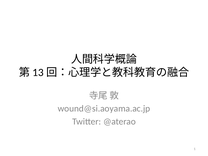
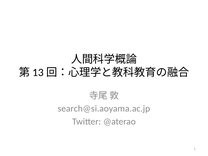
wound@si.aoyama.ac.jp: wound@si.aoyama.ac.jp -> search@si.aoyama.ac.jp
